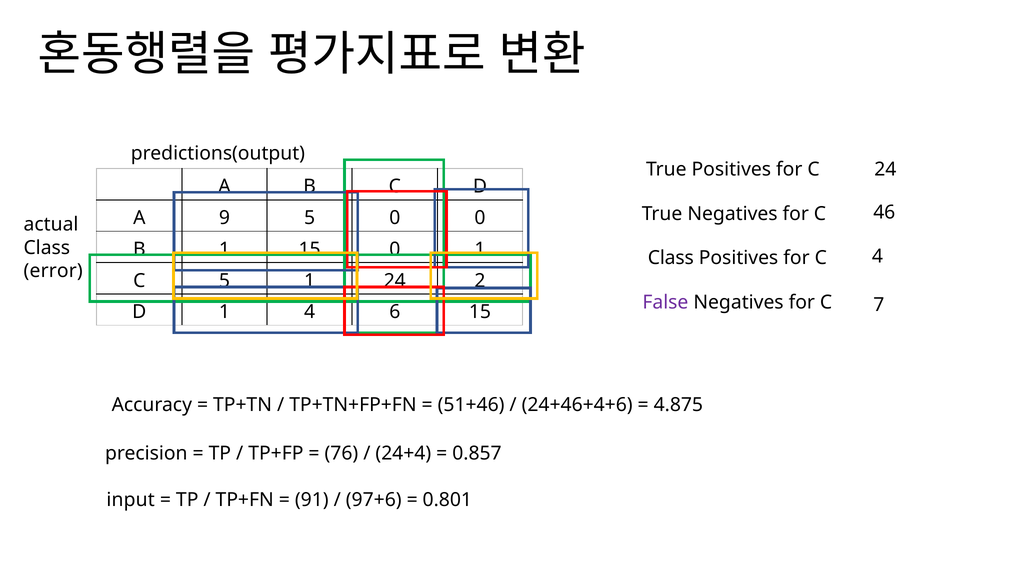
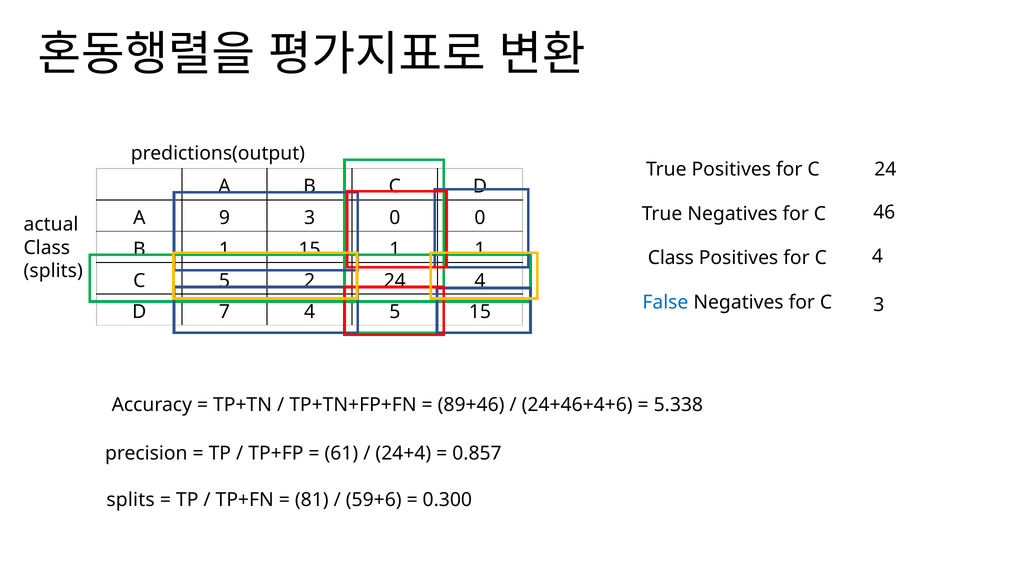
9 5: 5 -> 3
15 0: 0 -> 1
error at (53, 271): error -> splits
5 1: 1 -> 2
24 2: 2 -> 4
False colour: purple -> blue
C 7: 7 -> 3
D 1: 1 -> 7
4 6: 6 -> 5
51+46: 51+46 -> 89+46
4.875: 4.875 -> 5.338
76: 76 -> 61
input at (131, 500): input -> splits
91: 91 -> 81
97+6: 97+6 -> 59+6
0.801: 0.801 -> 0.300
